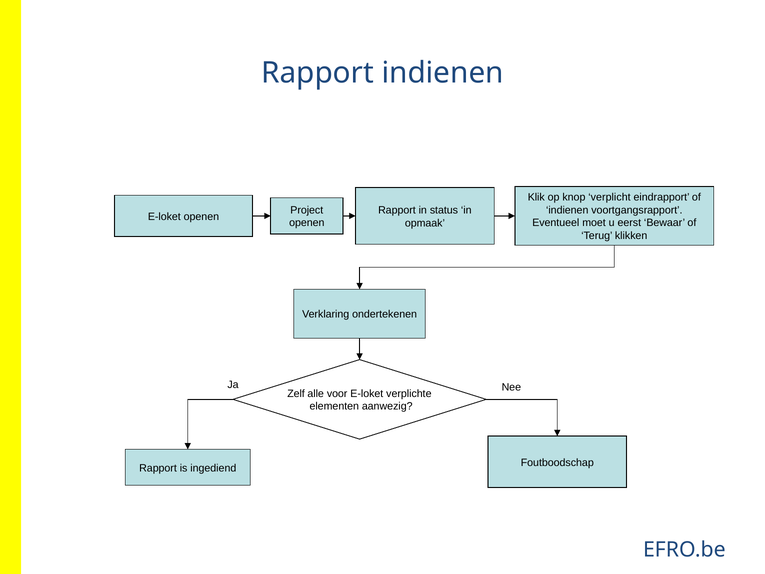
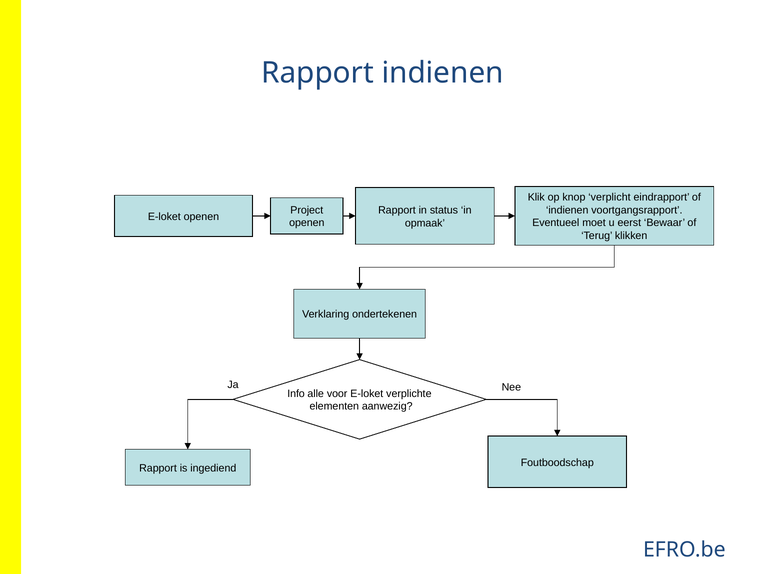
Zelf: Zelf -> Info
